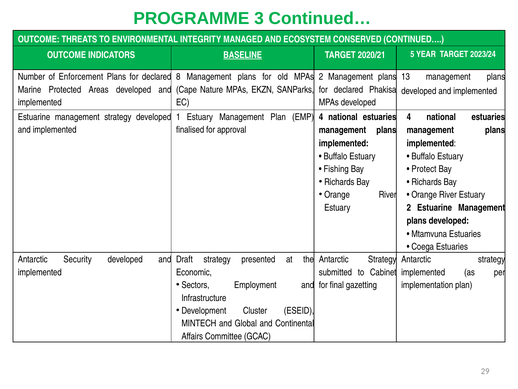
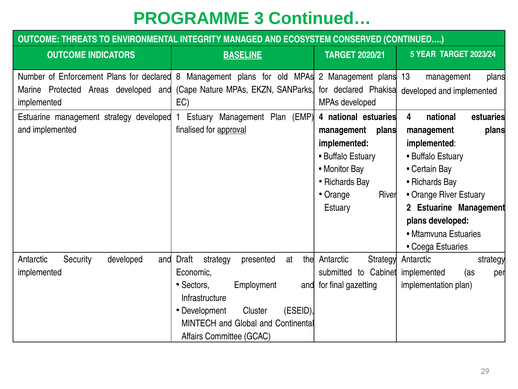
approval underline: none -> present
Fishing: Fishing -> Monitor
Protect: Protect -> Certain
